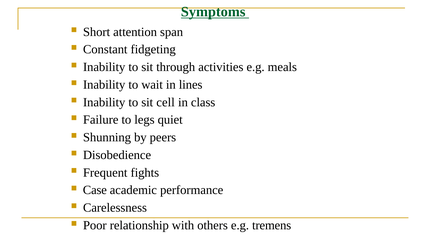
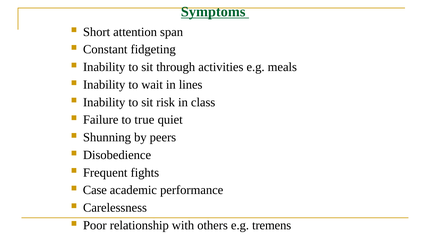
cell: cell -> risk
legs: legs -> true
